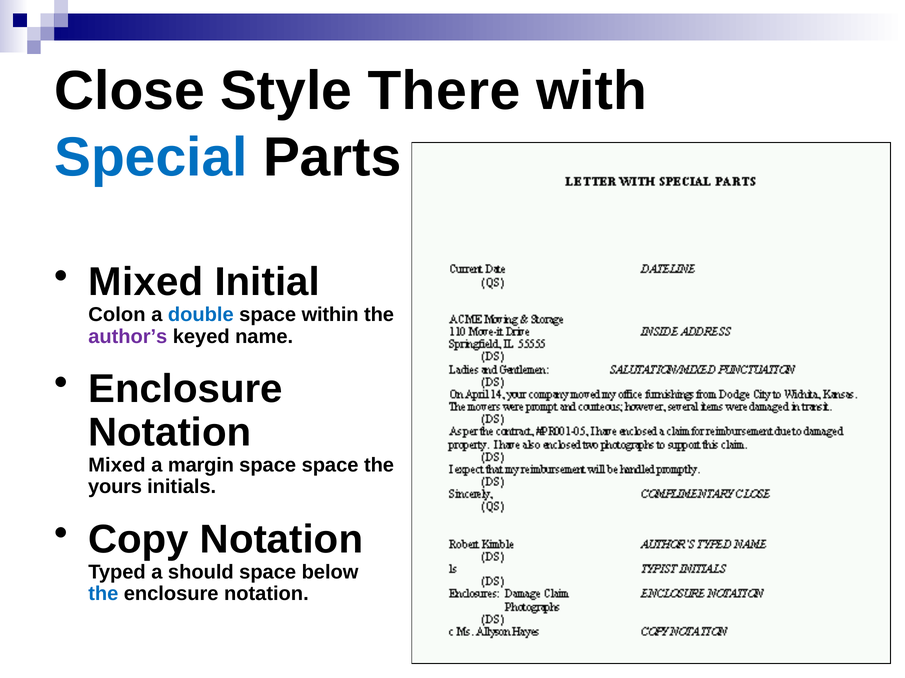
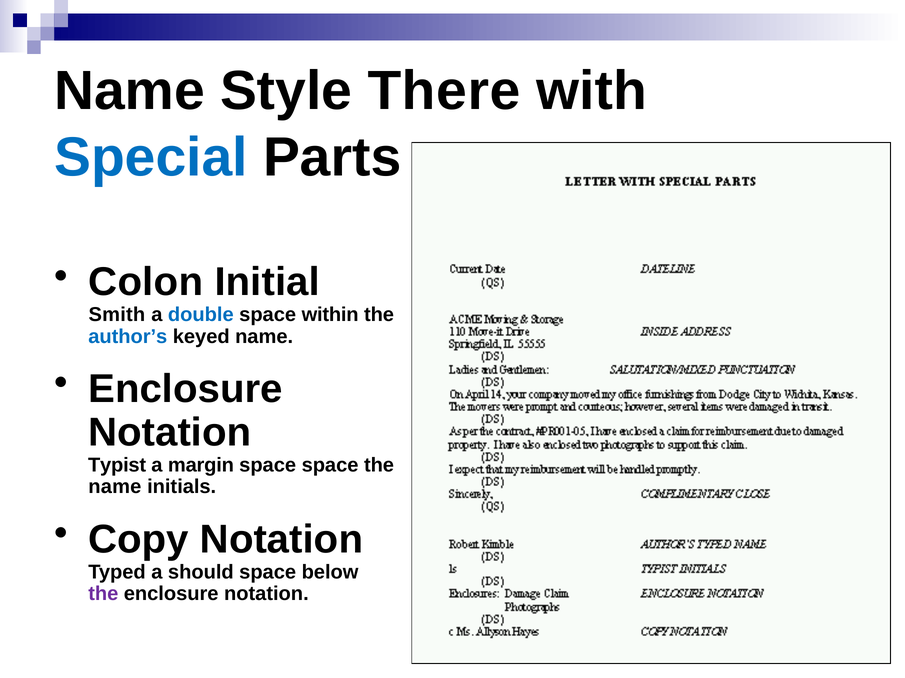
Close at (130, 91): Close -> Name
Mixed at (146, 282): Mixed -> Colon
Colon: Colon -> Smith
author’s colour: purple -> blue
Mixed at (117, 466): Mixed -> Typist
yours at (115, 487): yours -> name
the at (103, 594) colour: blue -> purple
